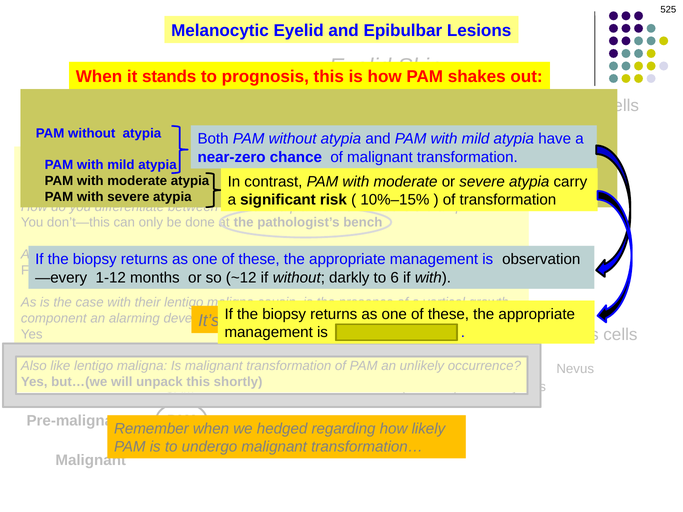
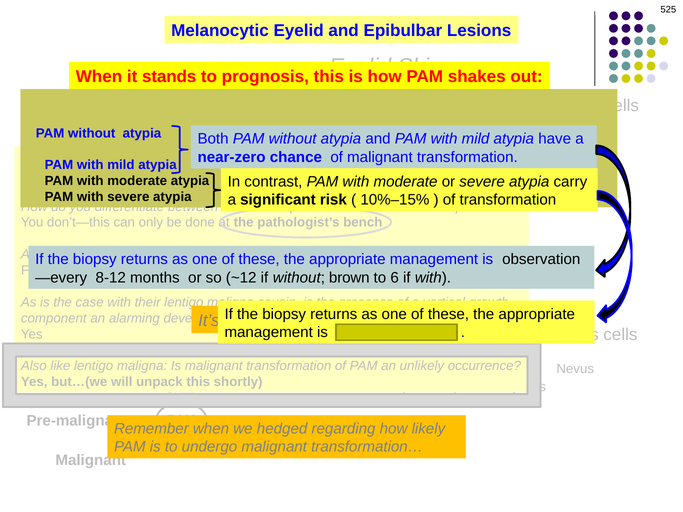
1-12: 1-12 -> 8-12
darkly: darkly -> brown
